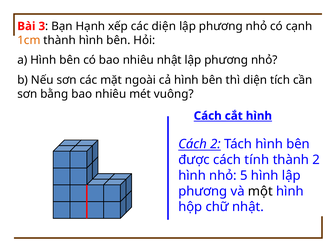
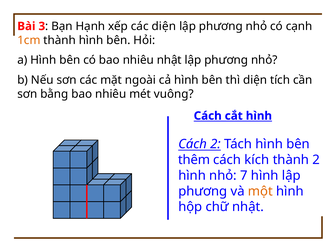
được: được -> thêm
tính: tính -> kích
5: 5 -> 7
một colour: black -> orange
